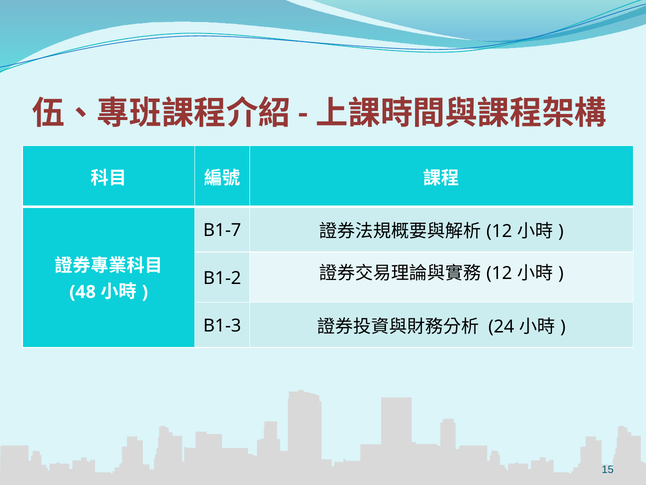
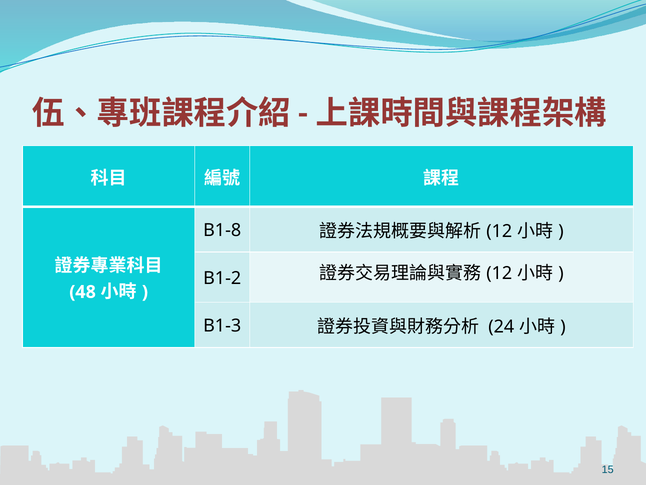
B1-7: B1-7 -> B1-8
